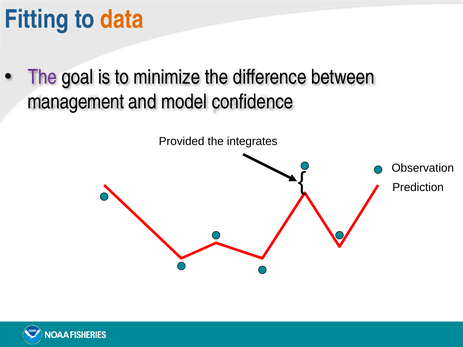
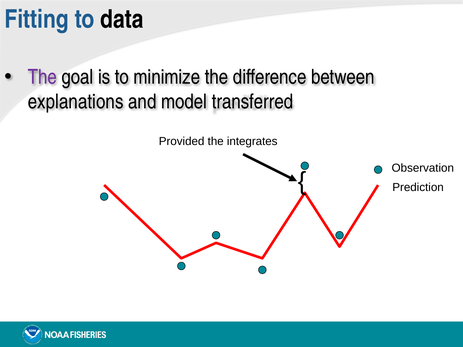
data colour: orange -> black
management: management -> explanations
confidence: confidence -> transferred
